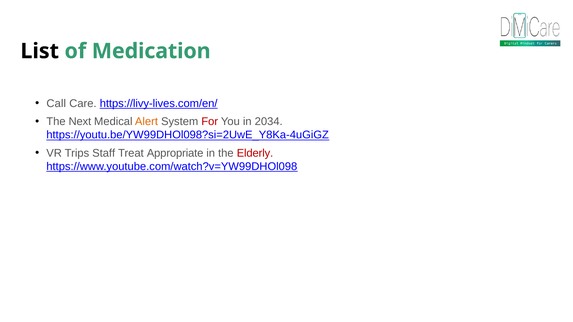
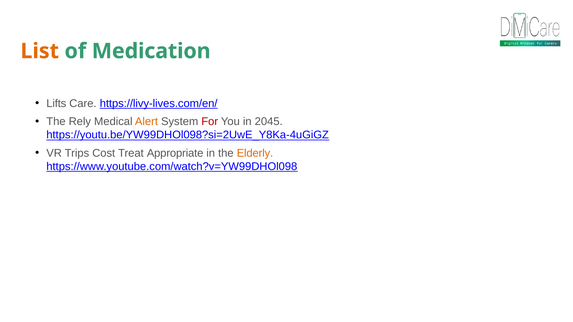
List colour: black -> orange
Call: Call -> Lifts
Next: Next -> Rely
2034: 2034 -> 2045
Staff: Staff -> Cost
Elderly colour: red -> orange
